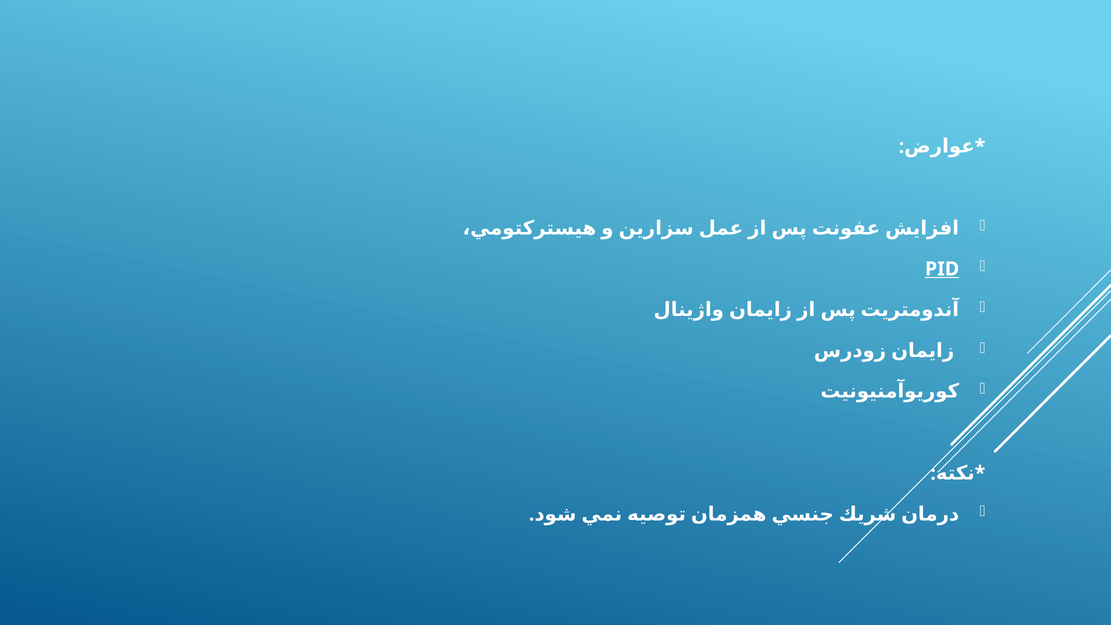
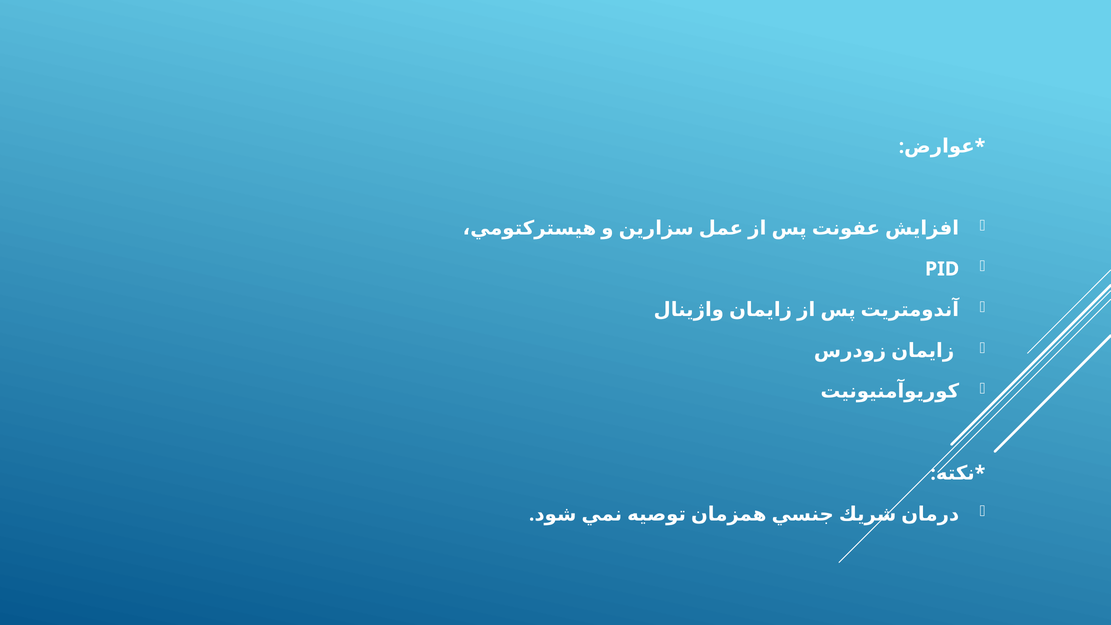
PID underline: present -> none
